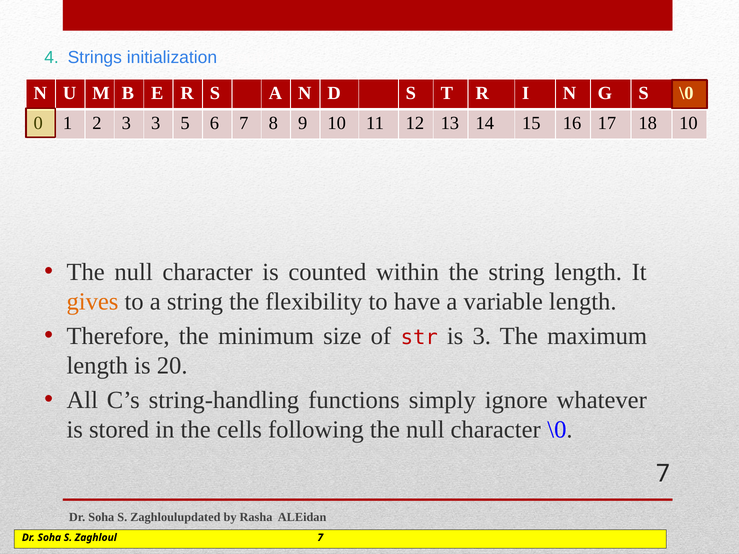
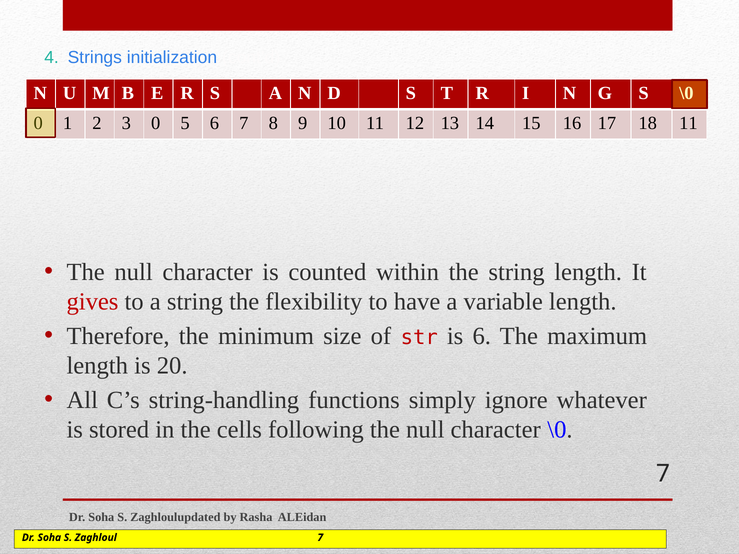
3 3: 3 -> 0
18 10: 10 -> 11
gives colour: orange -> red
is 3: 3 -> 6
